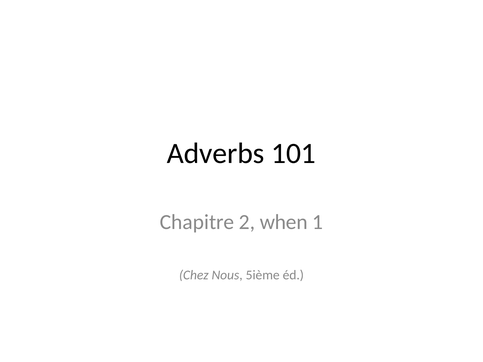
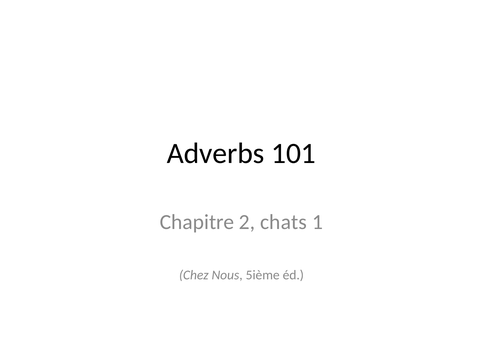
when: when -> chats
